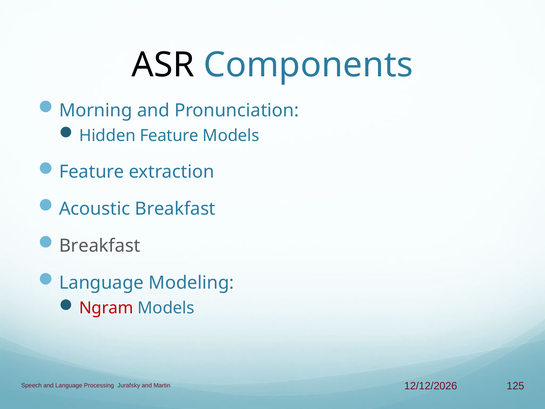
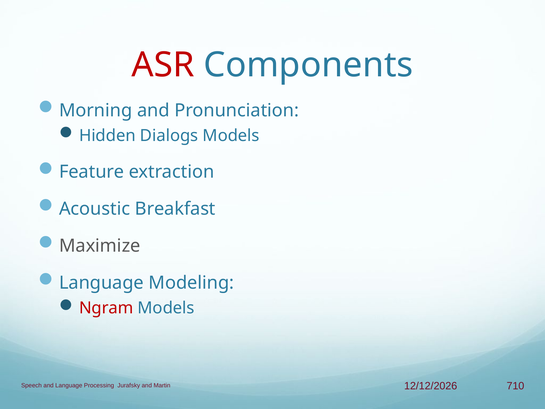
ASR colour: black -> red
Hidden Feature: Feature -> Dialogs
Breakfast at (100, 246): Breakfast -> Maximize
125: 125 -> 710
